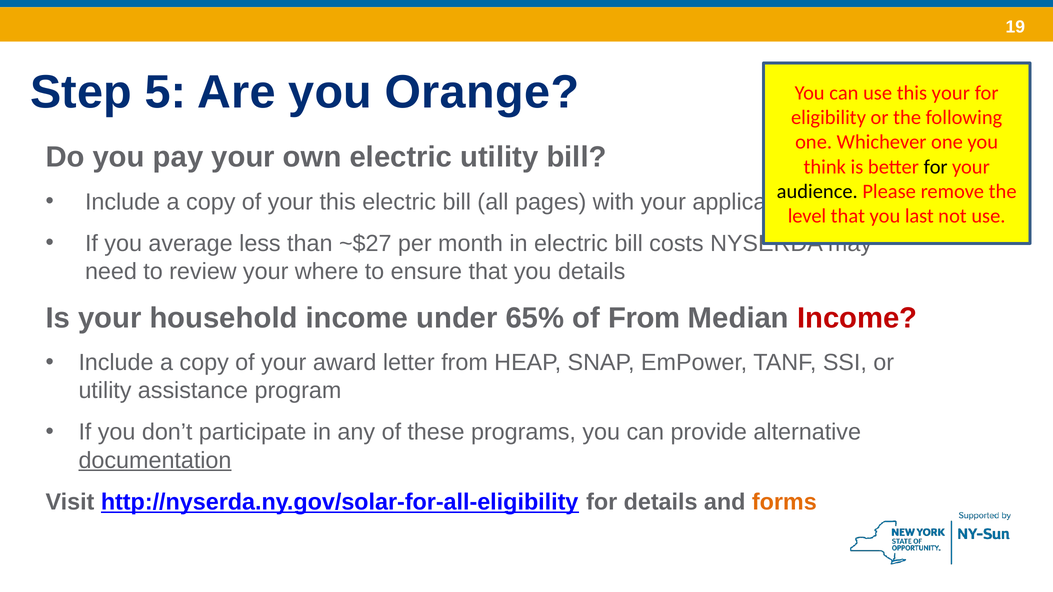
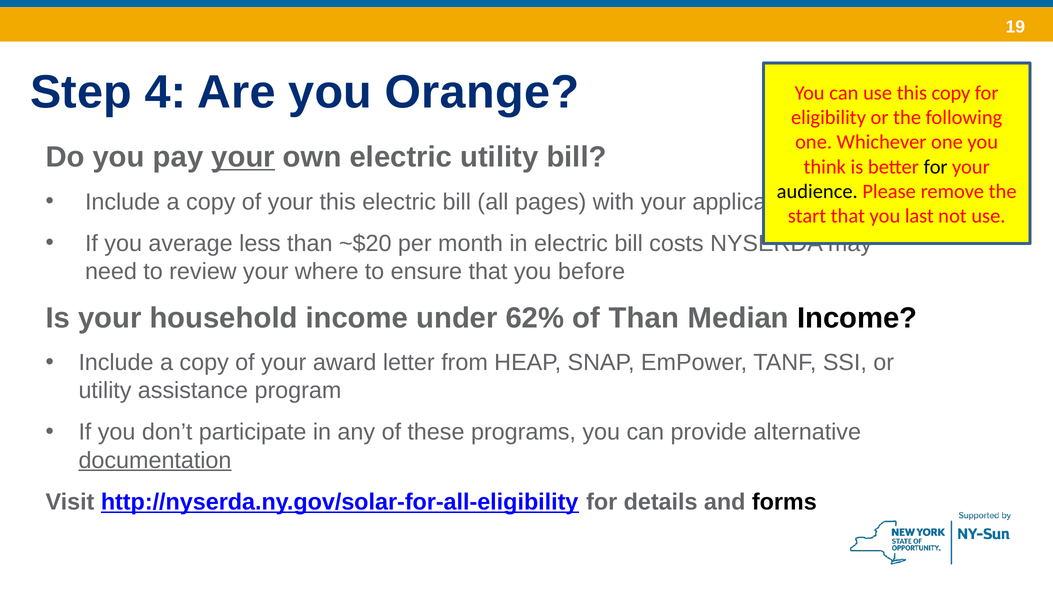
5: 5 -> 4
this your: your -> copy
your at (243, 157) underline: none -> present
level: level -> start
~$27: ~$27 -> ~$20
you details: details -> before
65%: 65% -> 62%
of From: From -> Than
Income at (857, 318) colour: red -> black
forms colour: orange -> black
